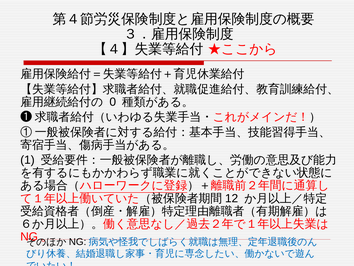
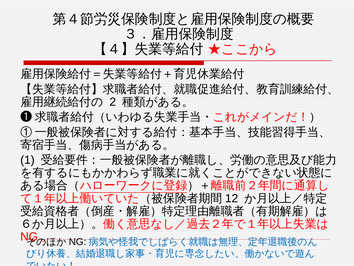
0: 0 -> 2
